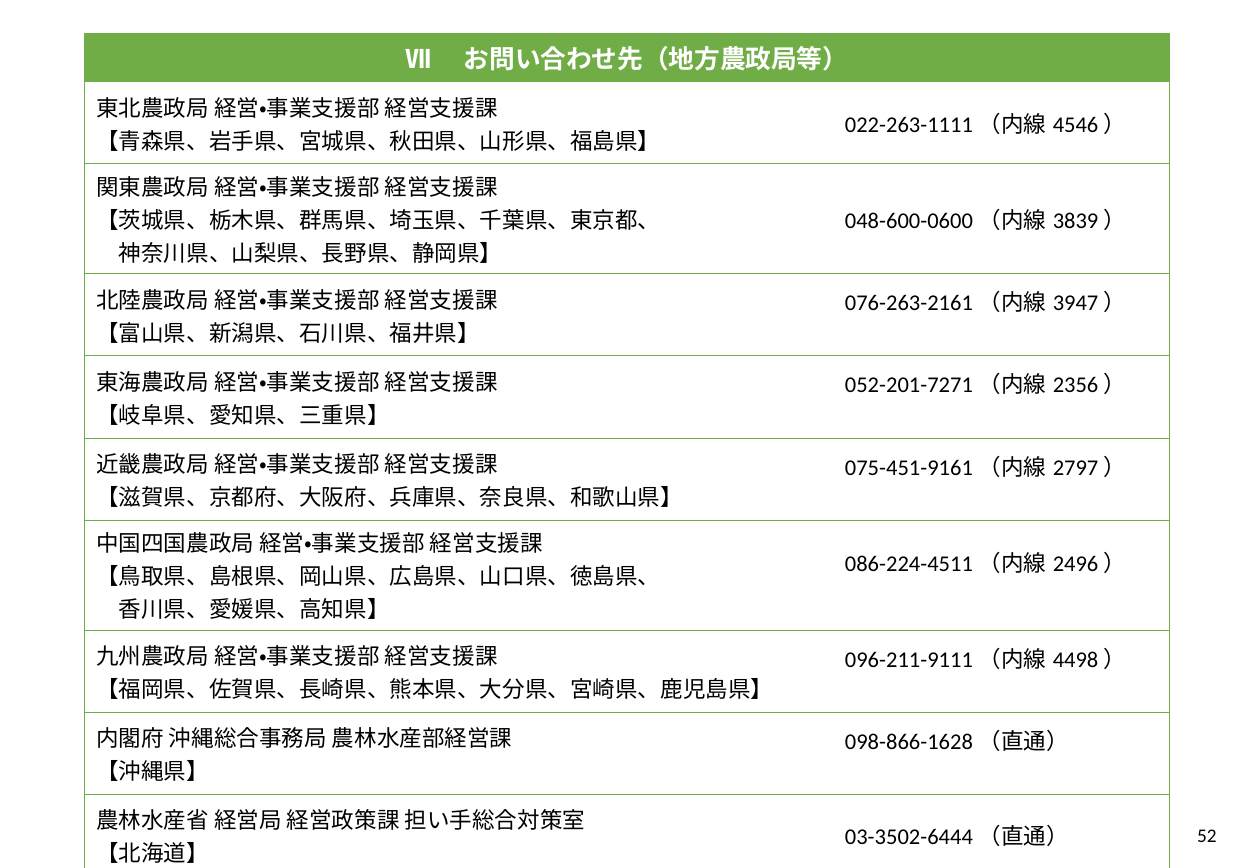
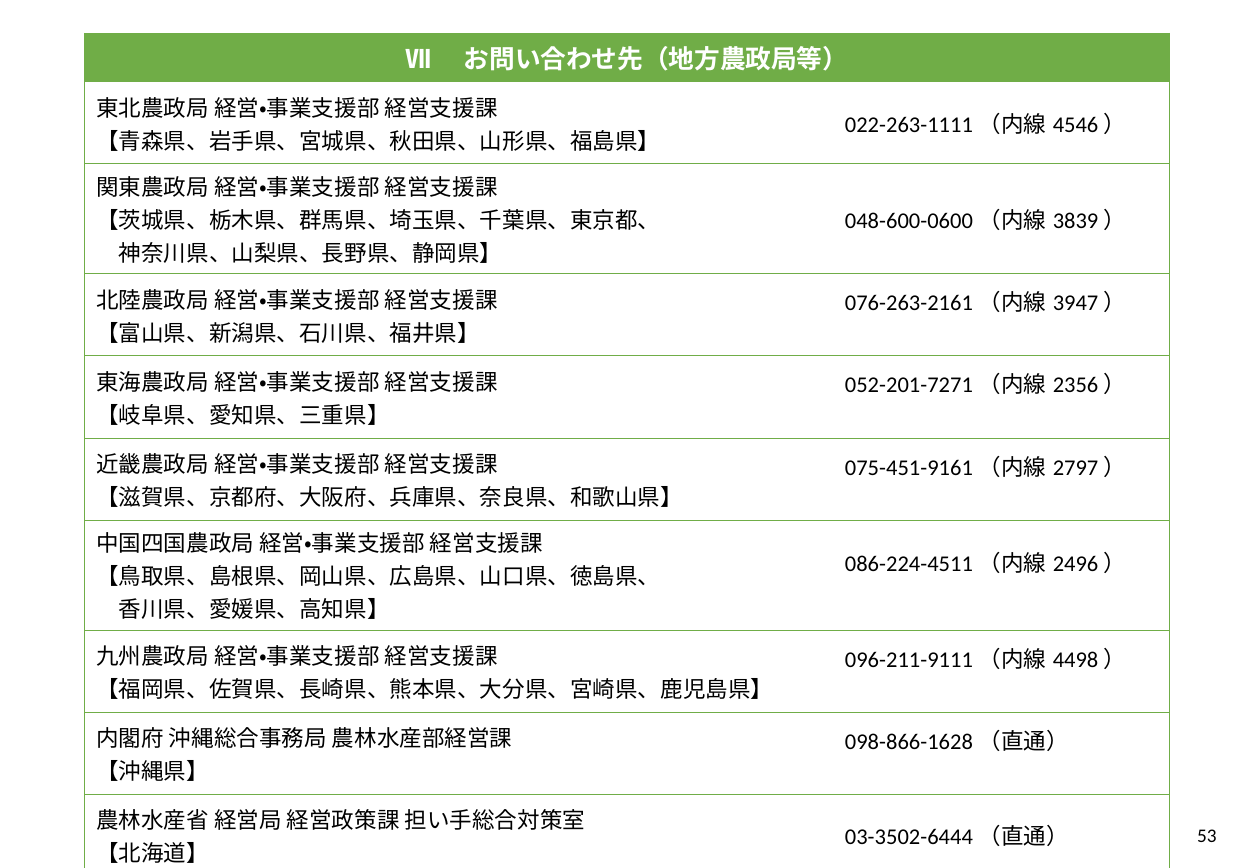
52: 52 -> 53
